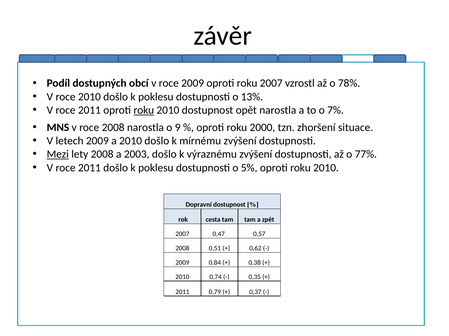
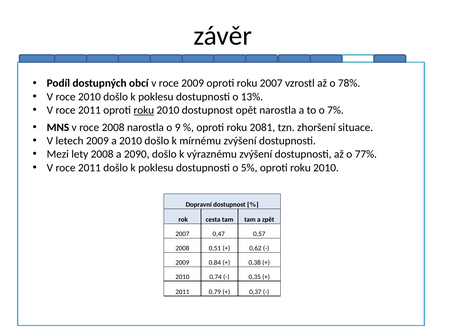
2000: 2000 -> 2081
Mezi underline: present -> none
2003: 2003 -> 2090
